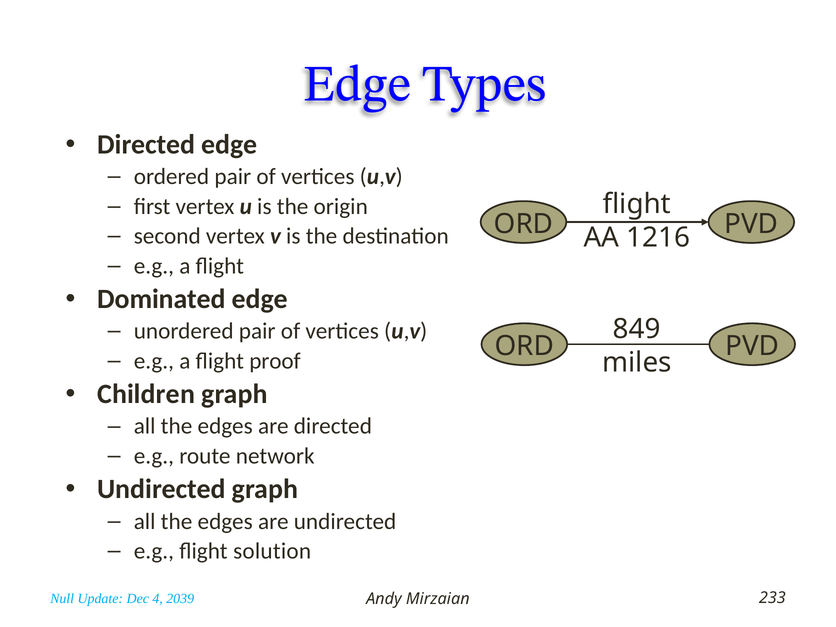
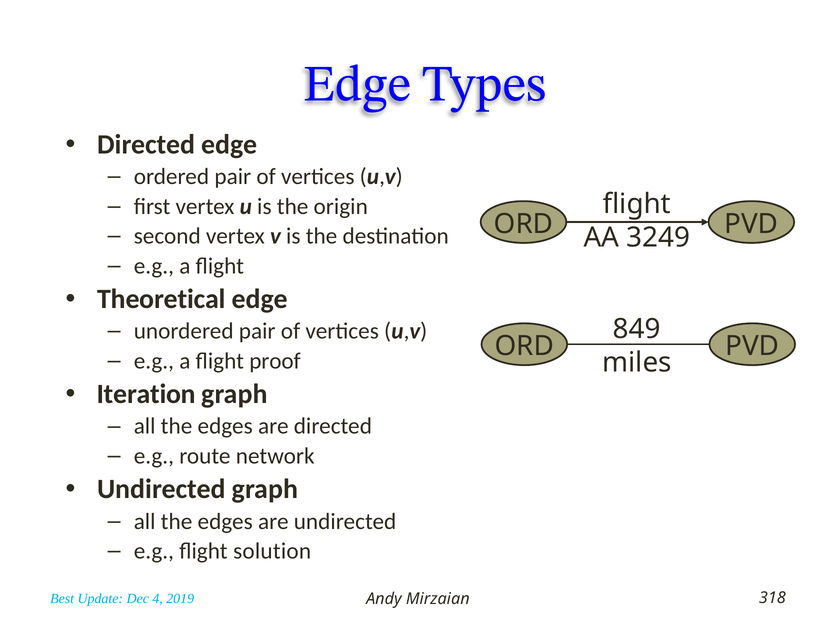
1216: 1216 -> 3249
Dominated: Dominated -> Theoretical
Children: Children -> Iteration
Null: Null -> Best
2039: 2039 -> 2019
233: 233 -> 318
